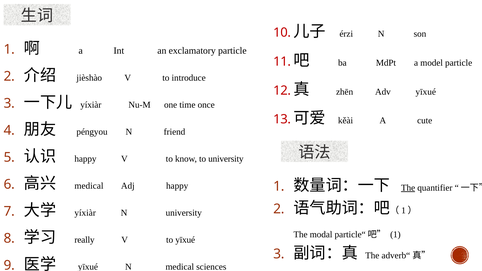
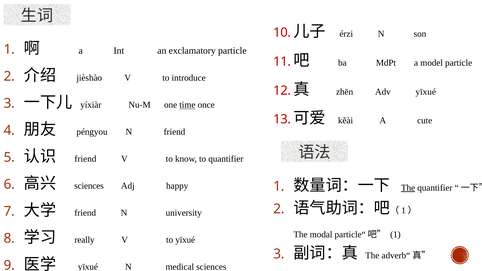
time underline: none -> present
happy at (85, 159): happy -> friend
to university: university -> quantifier
medical at (89, 186): medical -> sciences
yíxiàr at (85, 213): yíxiàr -> friend
